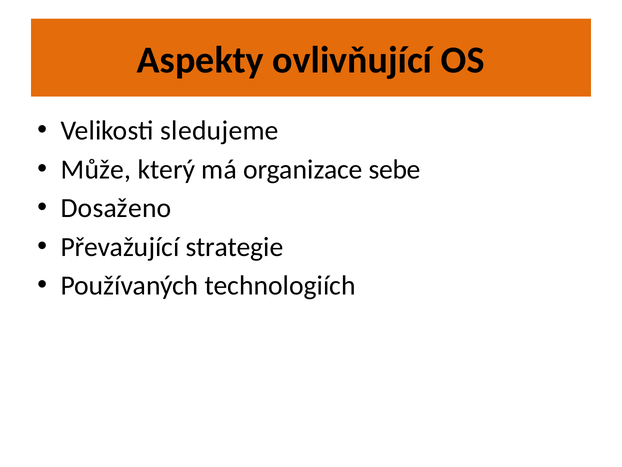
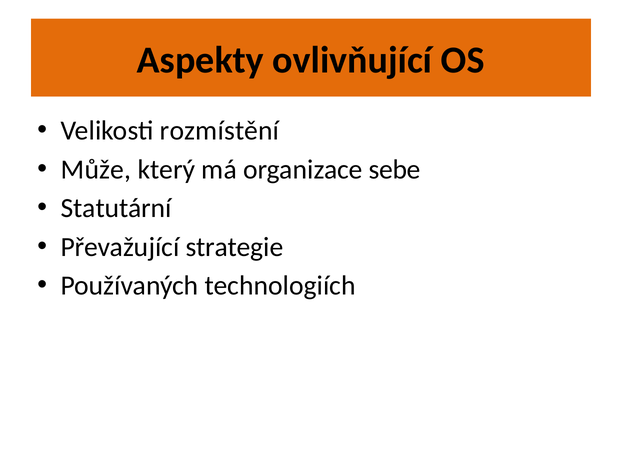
sledujeme: sledujeme -> rozmístění
Dosaženo: Dosaženo -> Statutární
